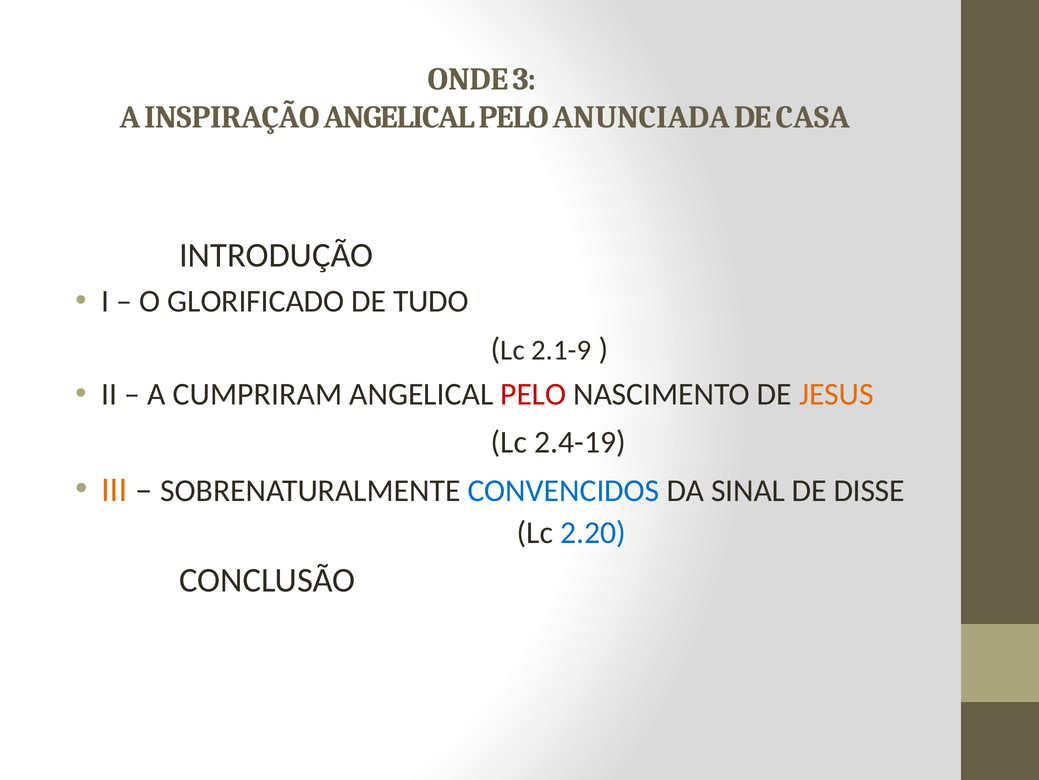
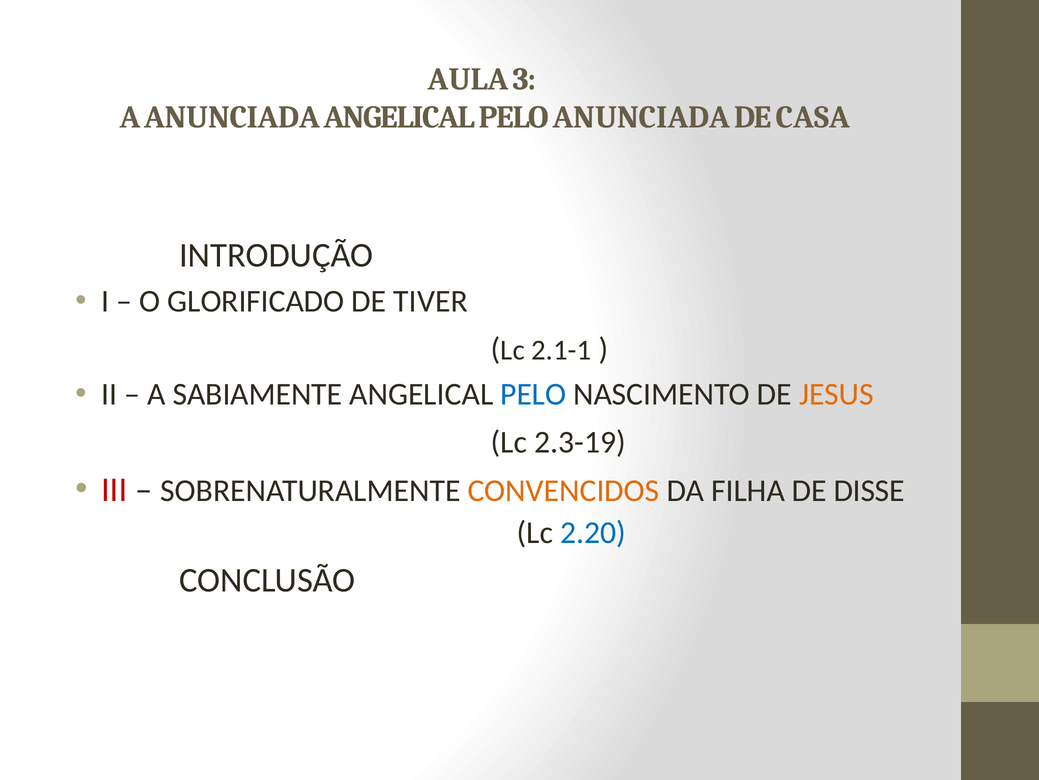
ONDE: ONDE -> AULA
A INSPIRAÇÃO: INSPIRAÇÃO -> ANUNCIADA
TUDO: TUDO -> TIVER
2.1-9: 2.1-9 -> 2.1-1
CUMPRIRAM: CUMPRIRAM -> SABIAMENTE
PELO at (533, 394) colour: red -> blue
2.4-19: 2.4-19 -> 2.3-19
III colour: orange -> red
CONVENCIDOS colour: blue -> orange
SINAL: SINAL -> FILHA
